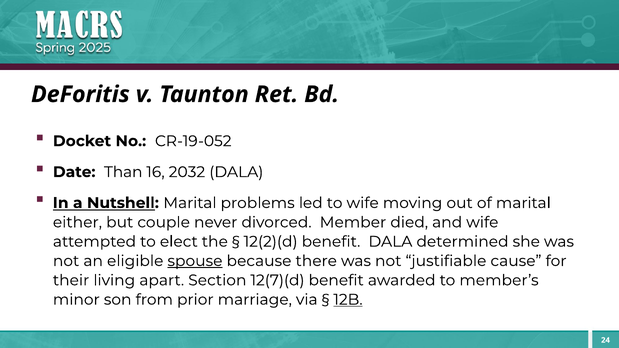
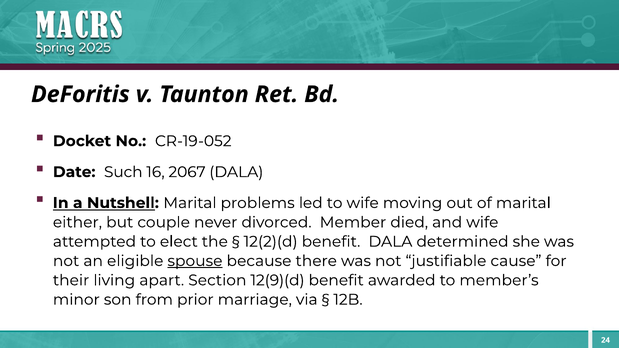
Than: Than -> Such
2032: 2032 -> 2067
12(7)(d: 12(7)(d -> 12(9)(d
12B underline: present -> none
